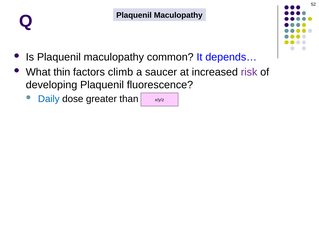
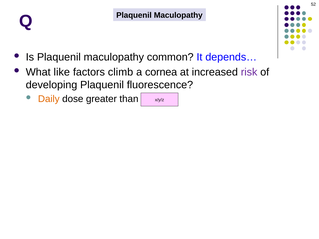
thin: thin -> like
saucer: saucer -> cornea
Daily colour: blue -> orange
